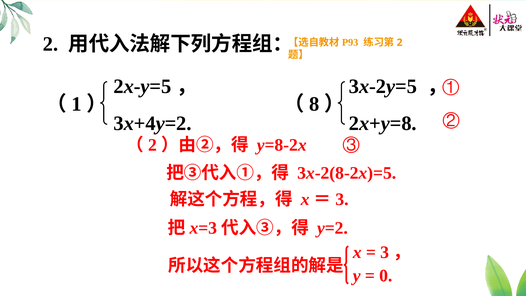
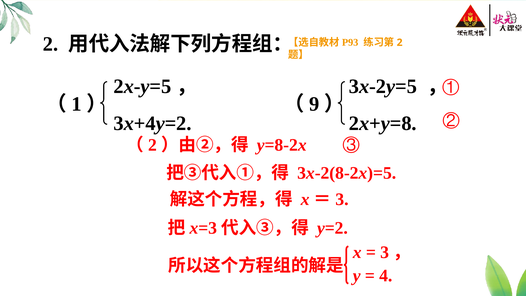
8: 8 -> 9
0: 0 -> 4
